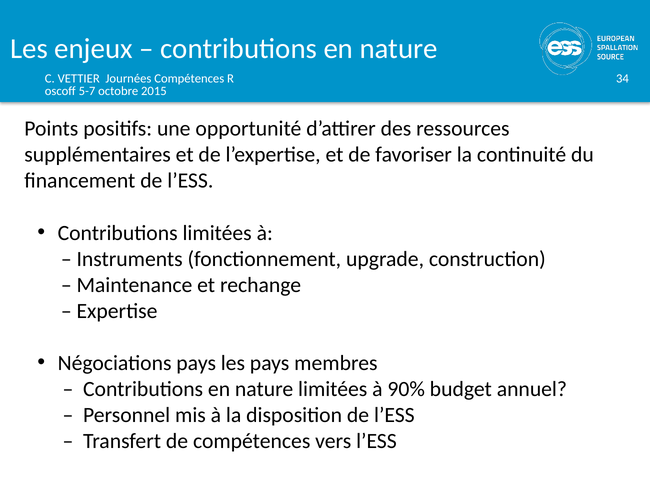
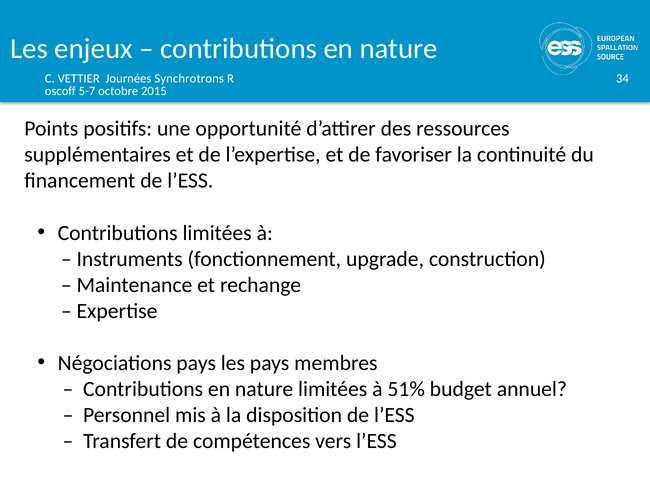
Journées Compétences: Compétences -> Synchrotrons
90%: 90% -> 51%
